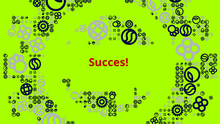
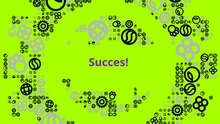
Succes colour: red -> purple
